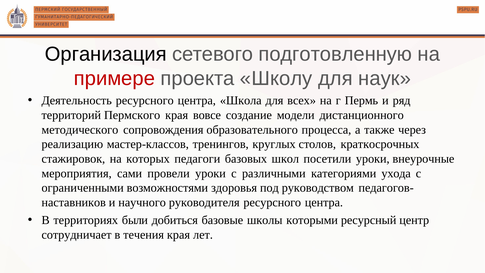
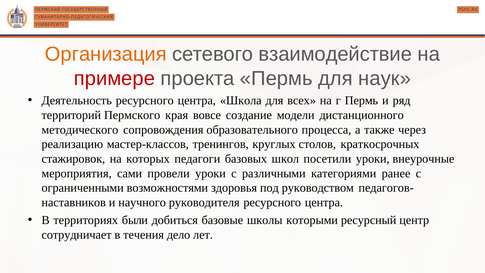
Организация colour: black -> orange
подготовленную: подготовленную -> взаимодействие
проекта Школу: Школу -> Пермь
ухода: ухода -> ранее
течения края: края -> дело
